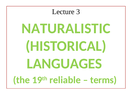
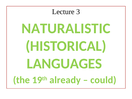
reliable: reliable -> already
terms: terms -> could
